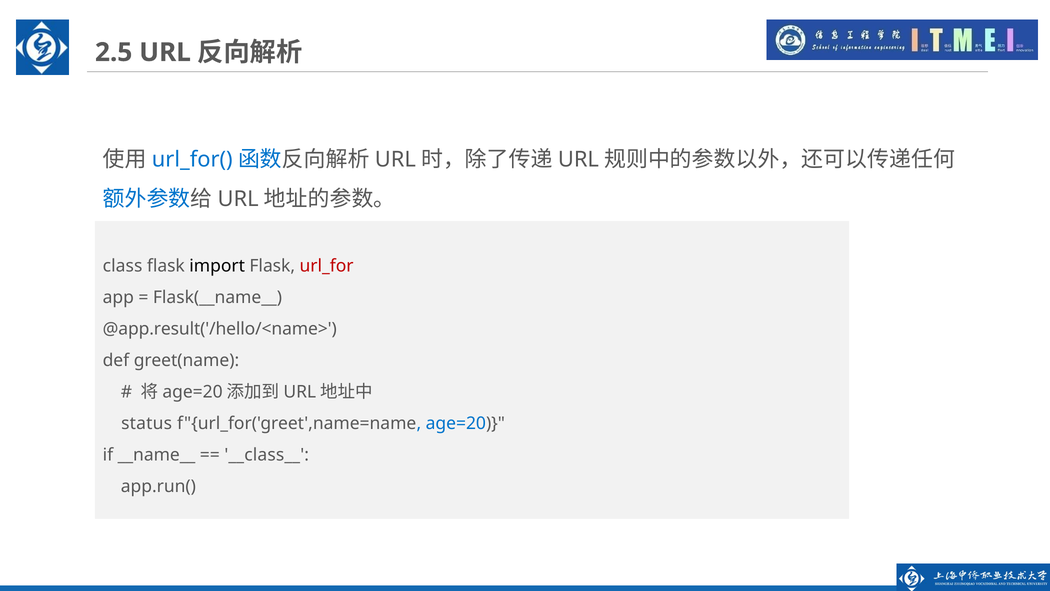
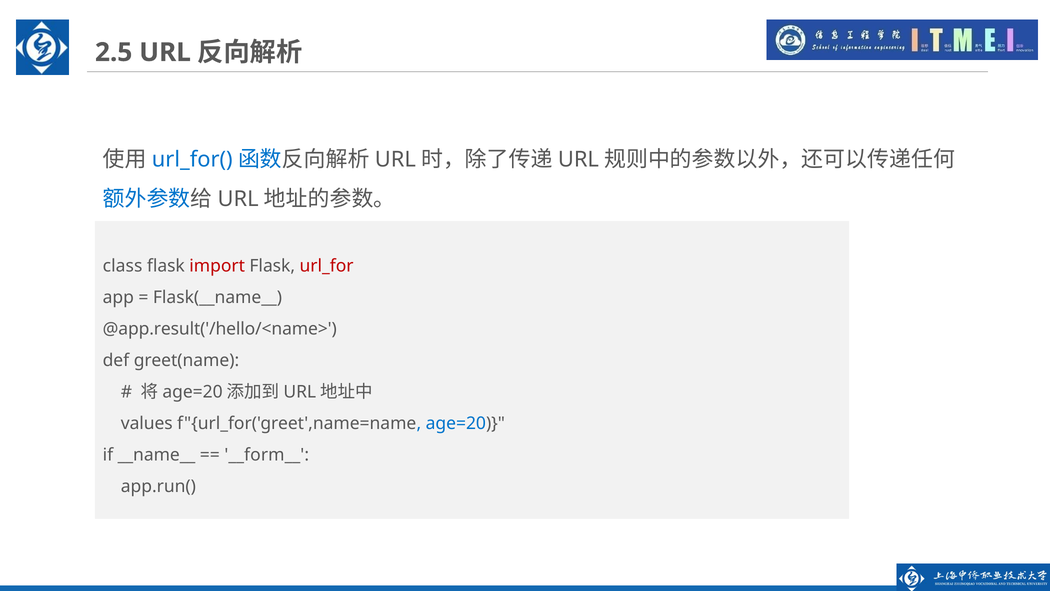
import colour: black -> red
status: status -> values
__class__: __class__ -> __form__
